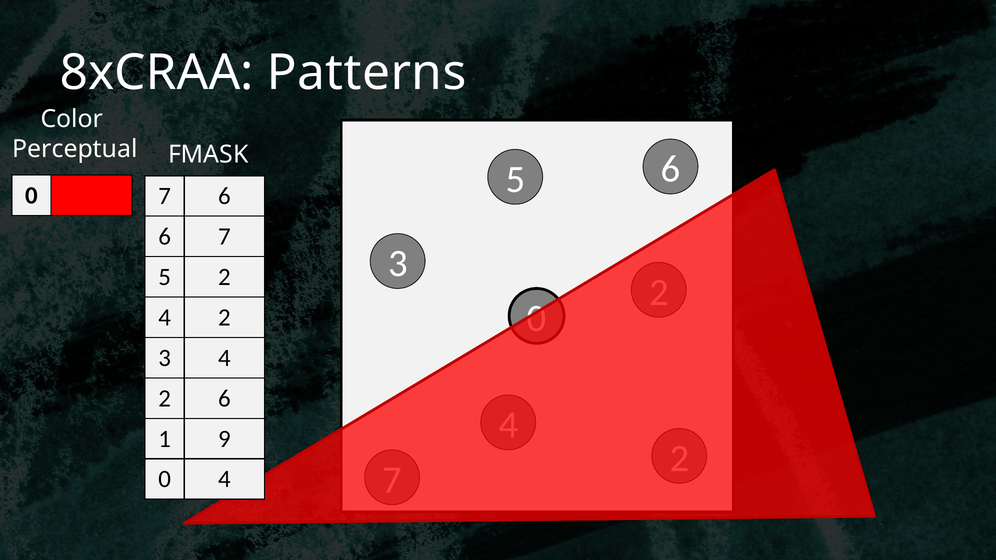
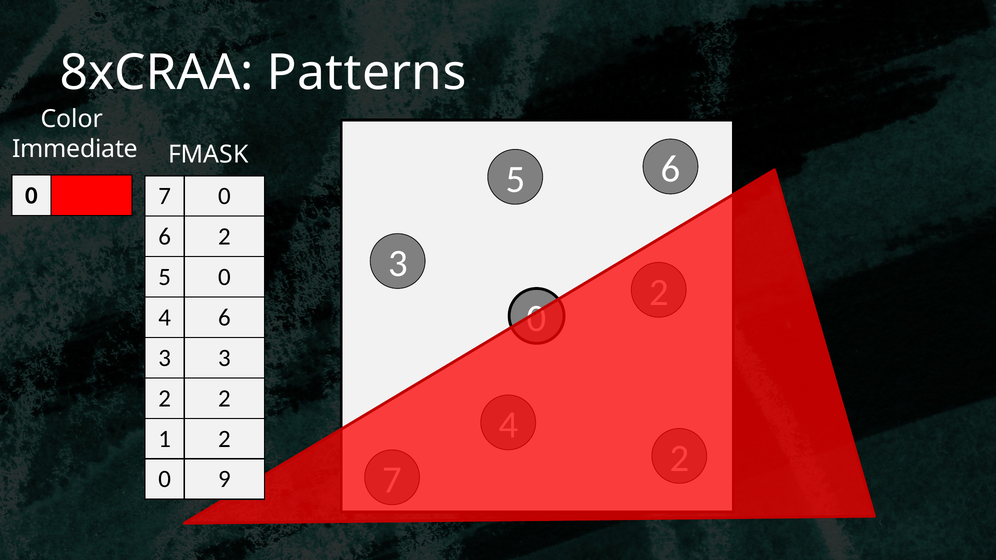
Perceptual: Perceptual -> Immediate
0 7 6: 6 -> 0
7 at (224, 237): 7 -> 2
5 2: 2 -> 0
2 at (224, 318): 2 -> 6
3 4: 4 -> 3
2 6: 6 -> 2
1 9: 9 -> 2
0 4: 4 -> 9
